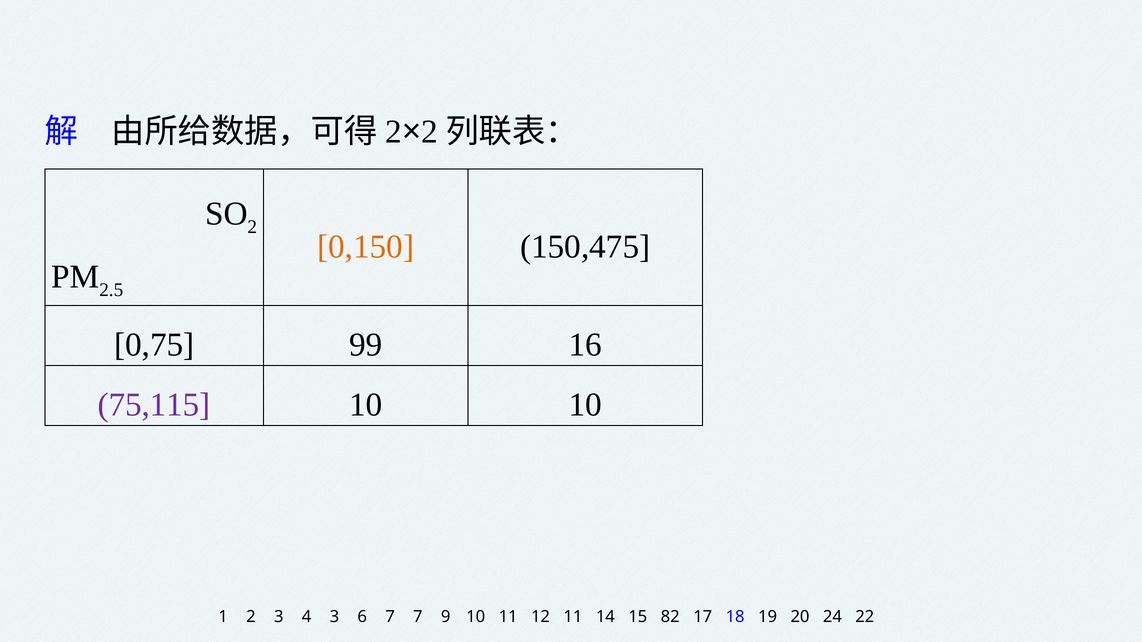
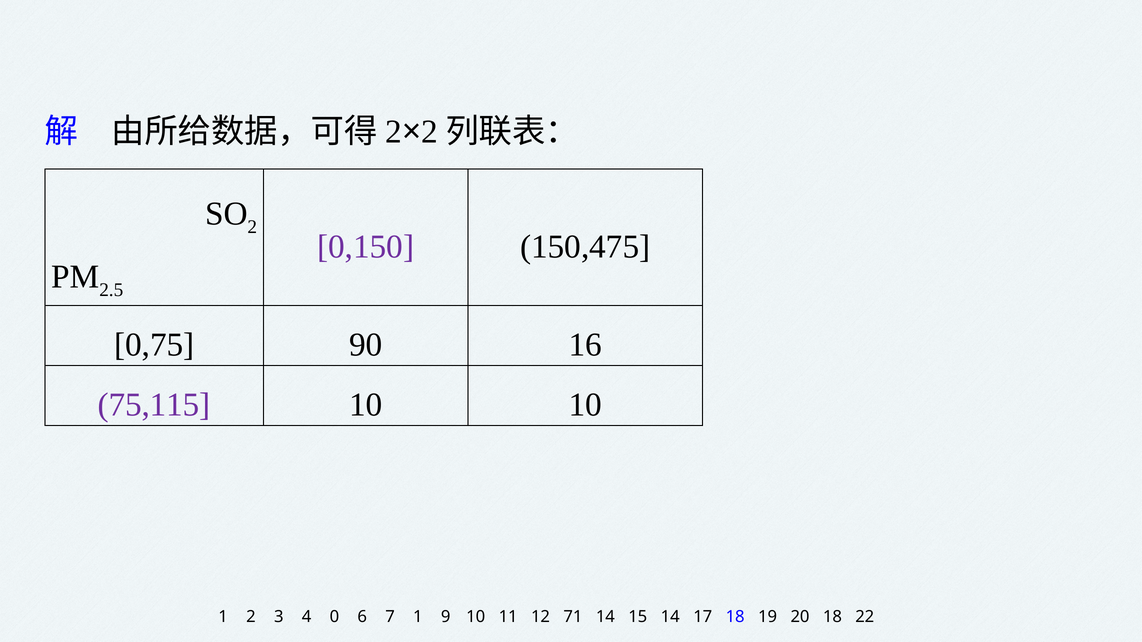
0,150 colour: orange -> purple
99: 99 -> 90
4 3: 3 -> 0
7 7: 7 -> 1
12 11: 11 -> 71
15 82: 82 -> 14
20 24: 24 -> 18
